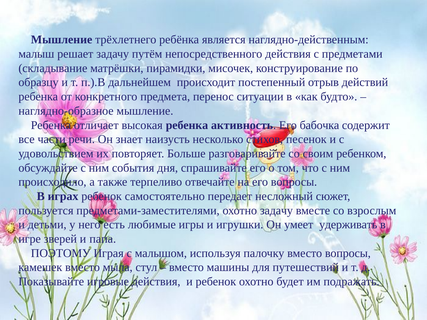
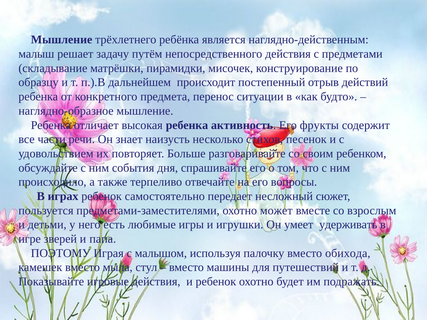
бабочка: бабочка -> фрукты
охотно задачу: задачу -> может
вместо вопросы: вопросы -> обихода
